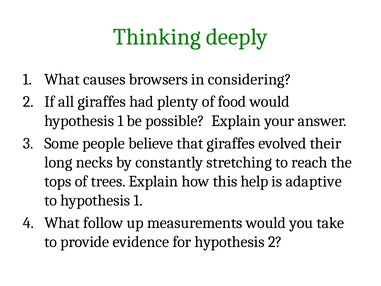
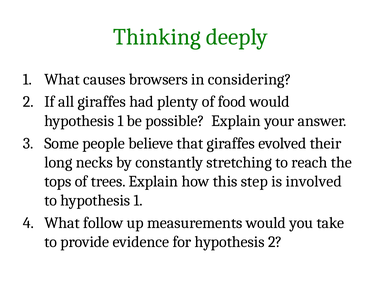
help: help -> step
adaptive: adaptive -> involved
